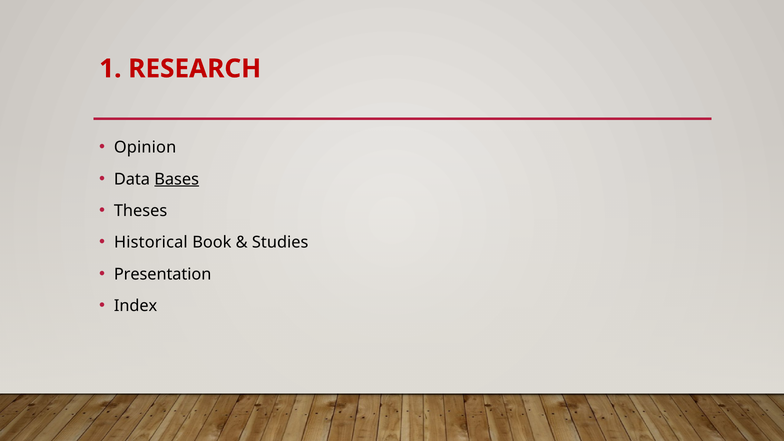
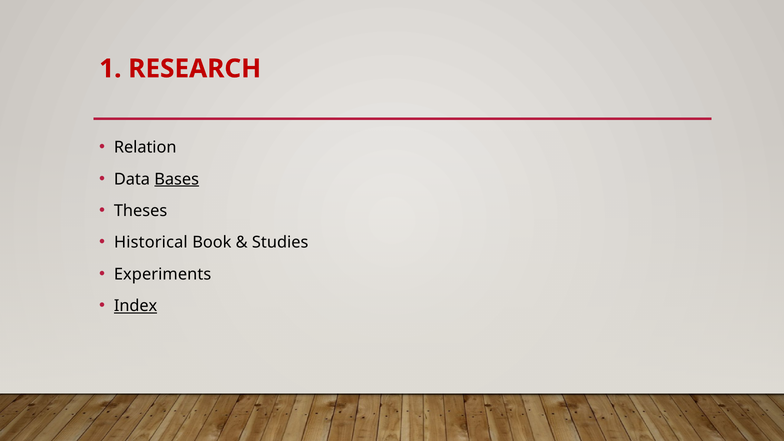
Opinion: Opinion -> Relation
Presentation: Presentation -> Experiments
Index underline: none -> present
